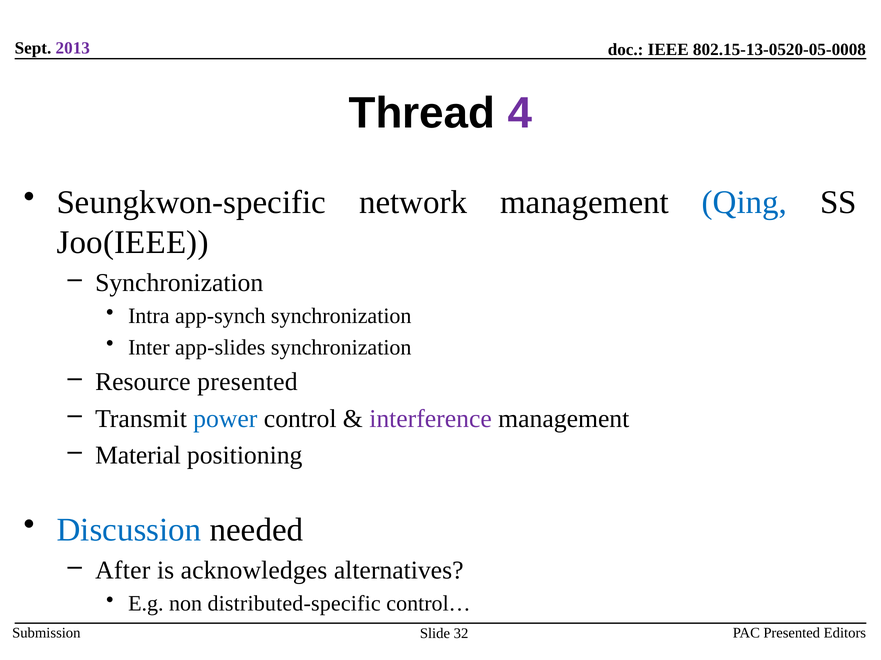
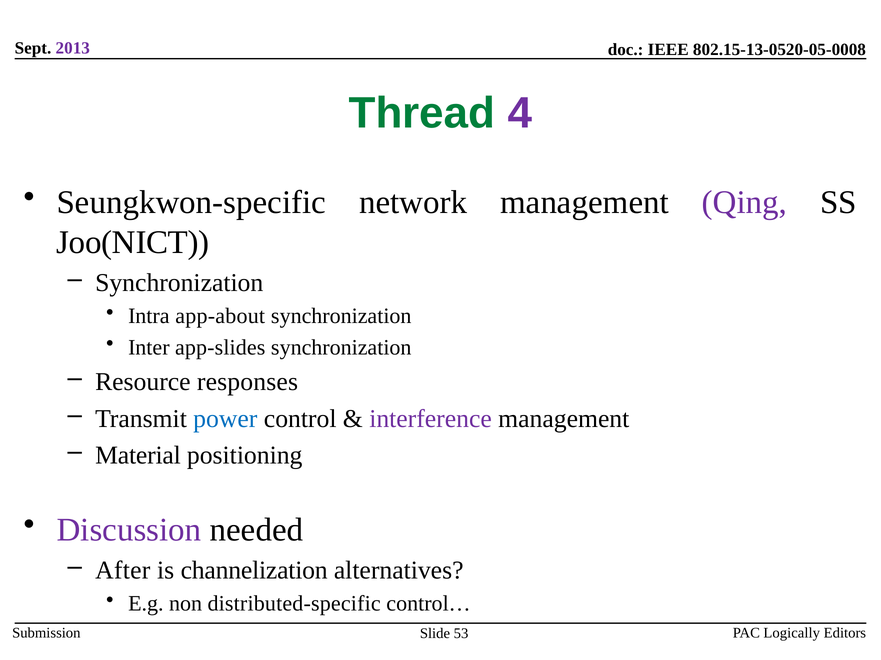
Thread colour: black -> green
Qing colour: blue -> purple
Joo(IEEE: Joo(IEEE -> Joo(NICT
app-synch: app-synch -> app-about
Resource presented: presented -> responses
Discussion colour: blue -> purple
acknowledges: acknowledges -> channelization
PAC Presented: Presented -> Logically
32: 32 -> 53
